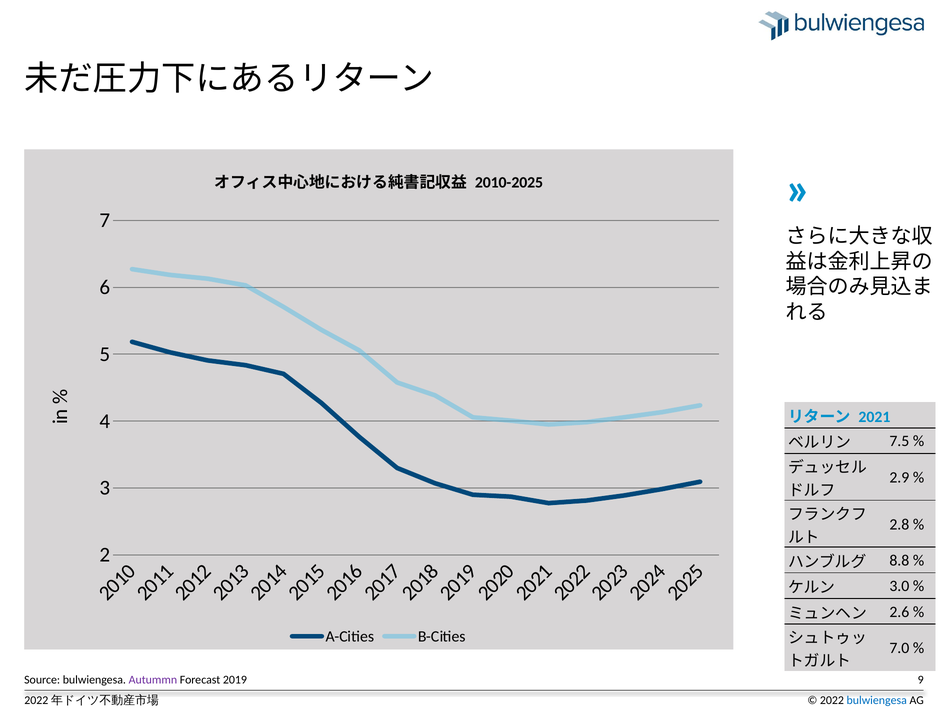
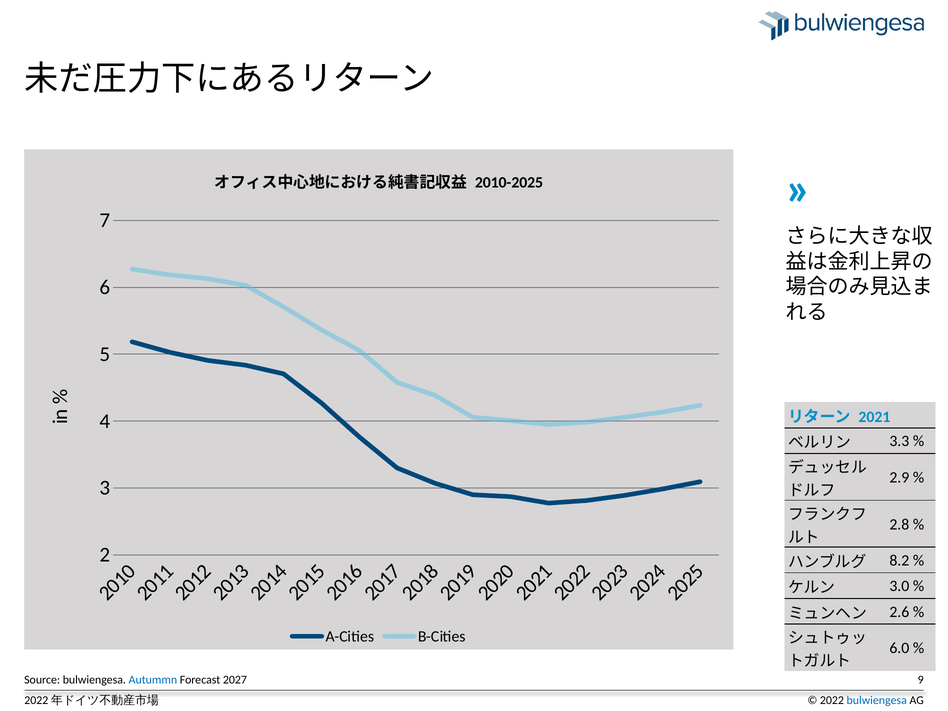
7.5: 7.5 -> 3.3
8.8: 8.8 -> 8.2
7.0: 7.0 -> 6.0
Autummn colour: purple -> blue
2019: 2019 -> 2027
